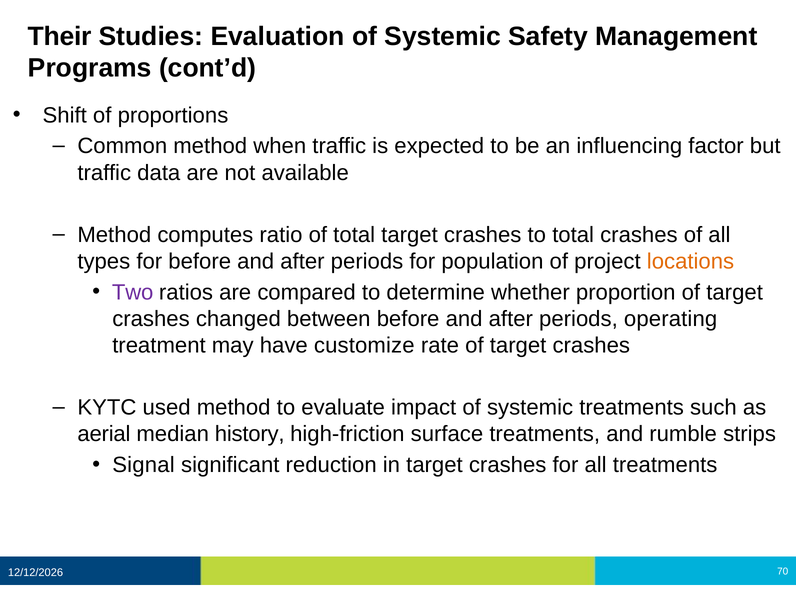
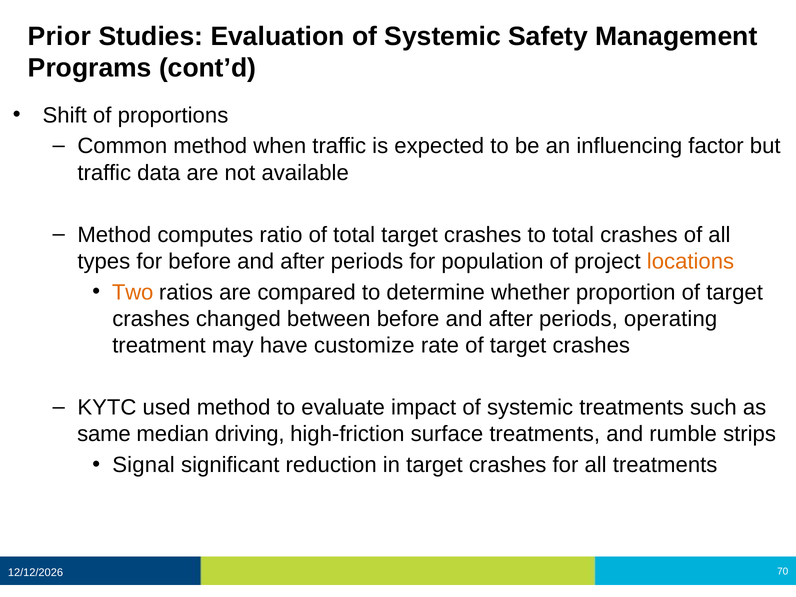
Their: Their -> Prior
Two colour: purple -> orange
aerial: aerial -> same
history: history -> driving
